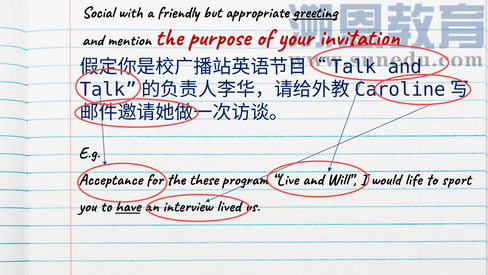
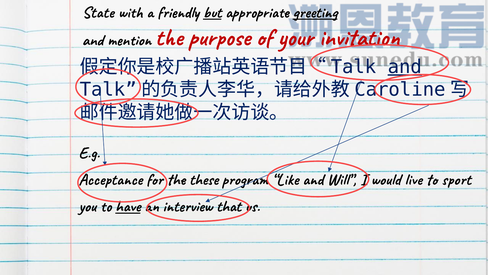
Social: Social -> State
but underline: none -> present
and at (405, 67) underline: none -> present
Live: Live -> Like
life: life -> live
lived: lived -> that
